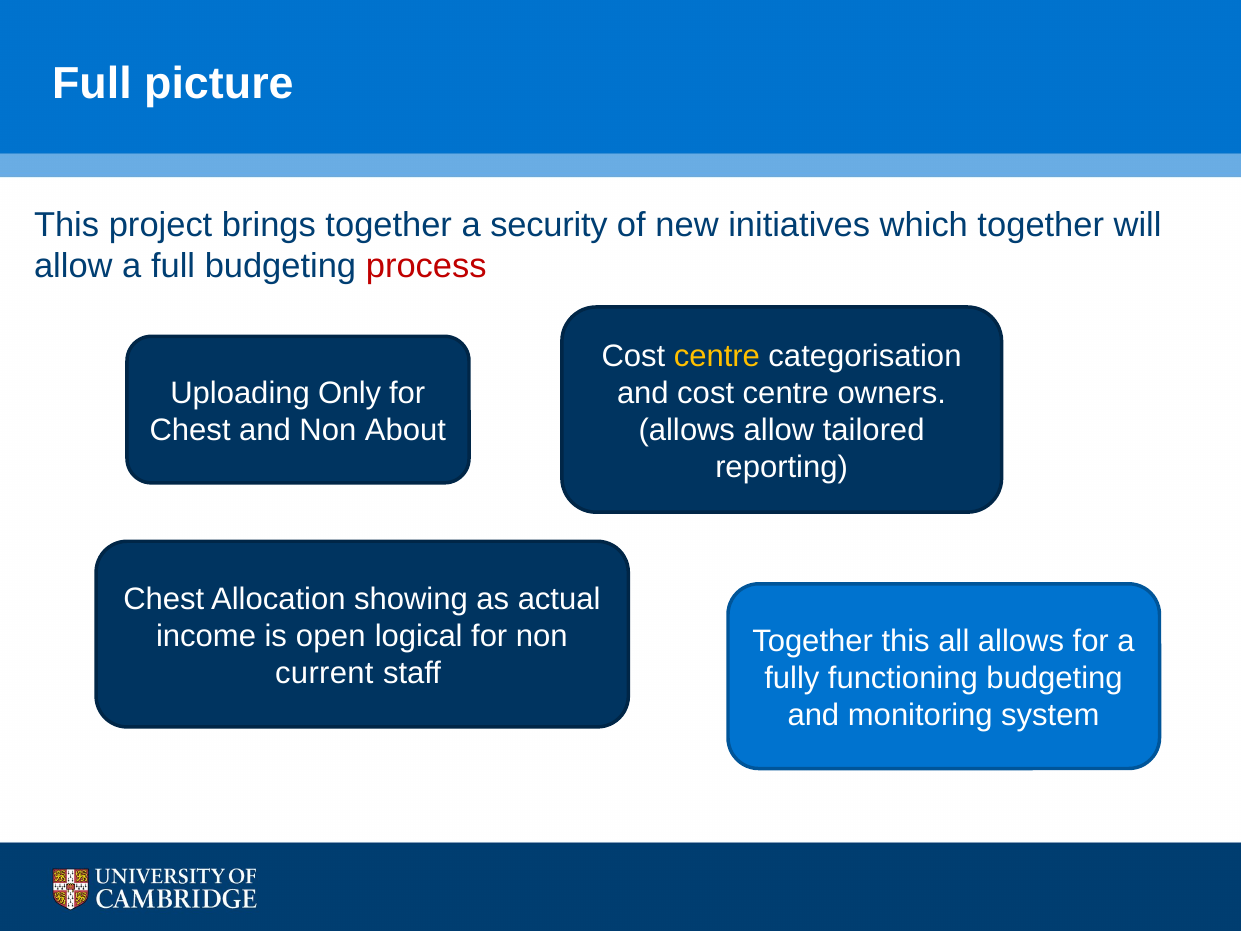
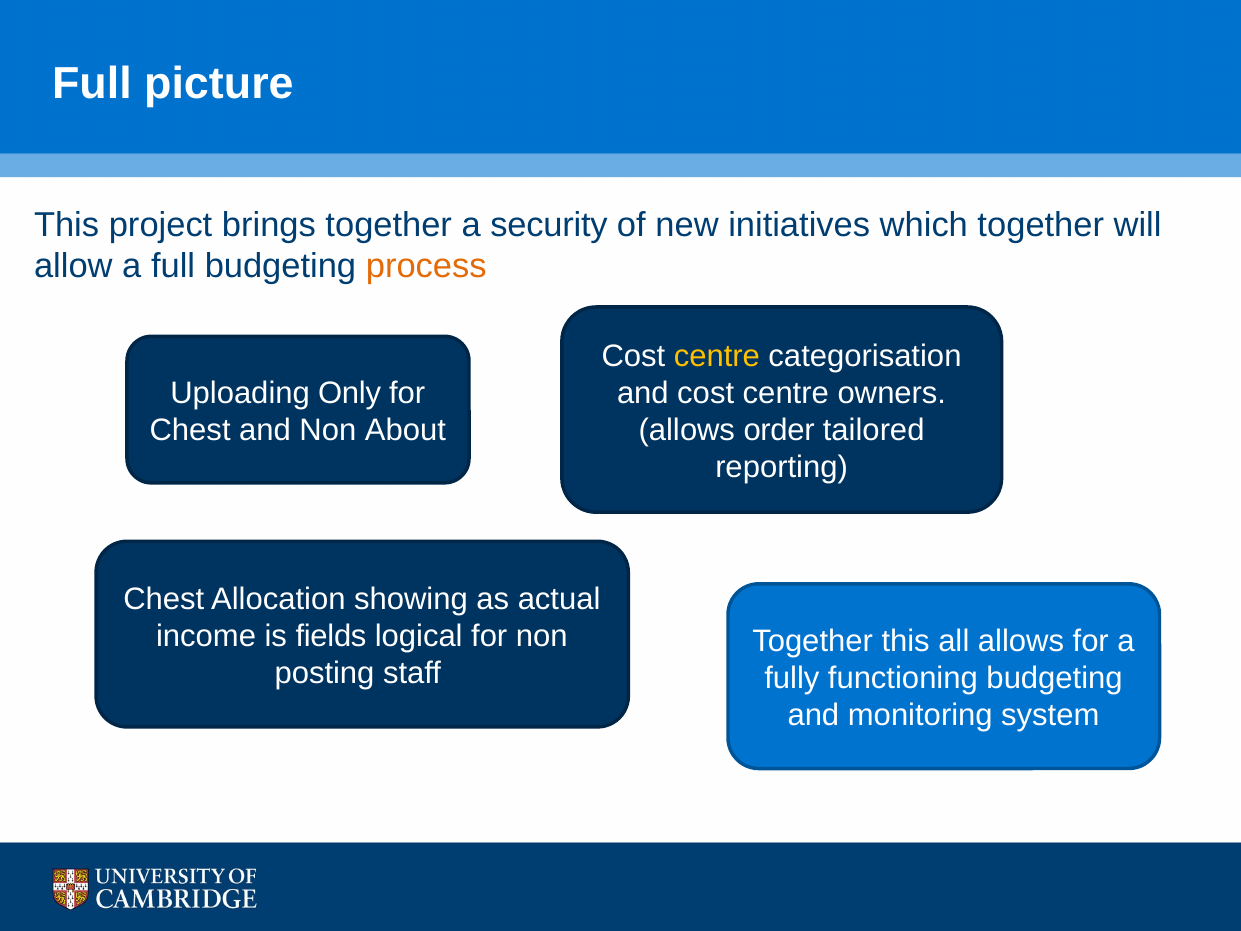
process colour: red -> orange
allows allow: allow -> order
open: open -> fields
current: current -> posting
